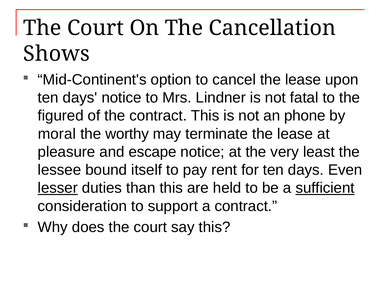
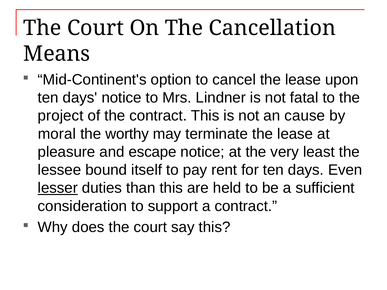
Shows: Shows -> Means
figured: figured -> project
phone: phone -> cause
sufficient underline: present -> none
